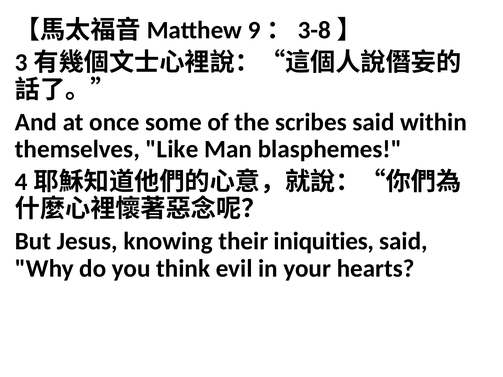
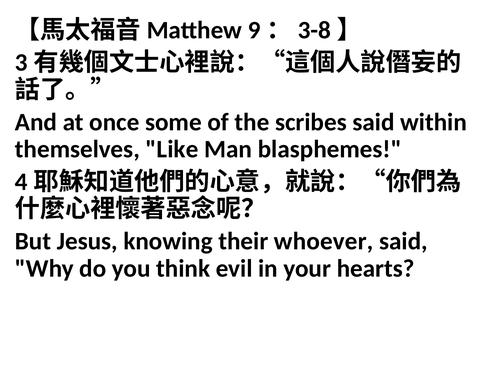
iniquities: iniquities -> whoever
